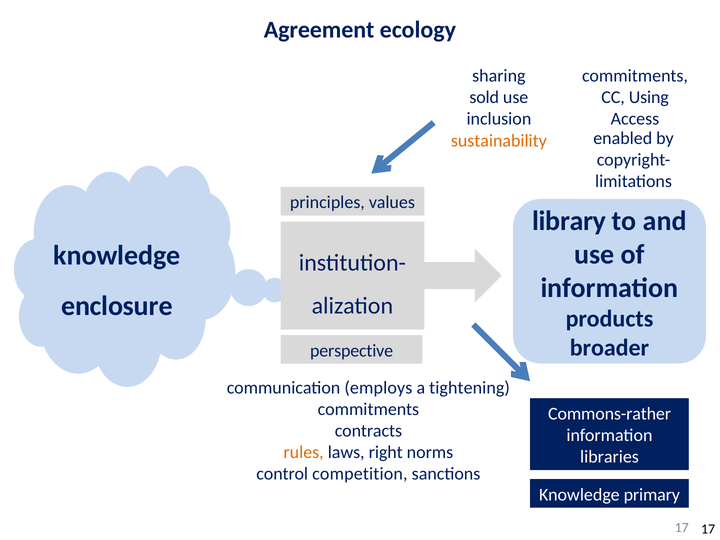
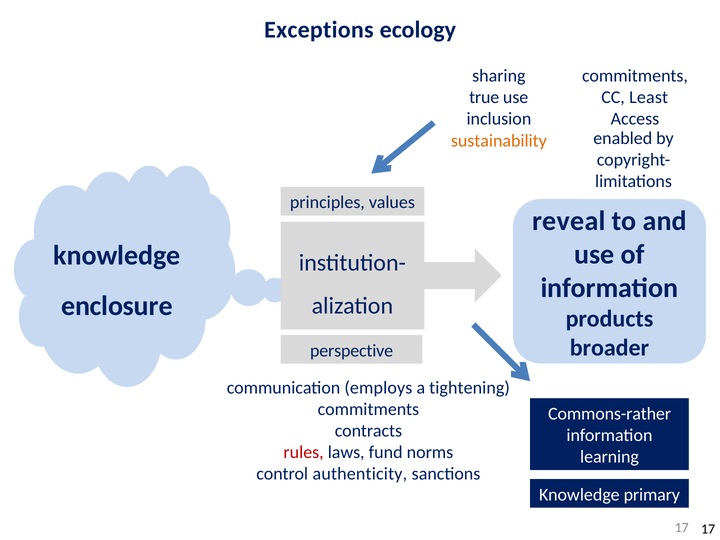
Agreement: Agreement -> Exceptions
sold: sold -> true
Using: Using -> Least
library: library -> reveal
rules colour: orange -> red
right: right -> fund
libraries: libraries -> learning
competition: competition -> authenticity
